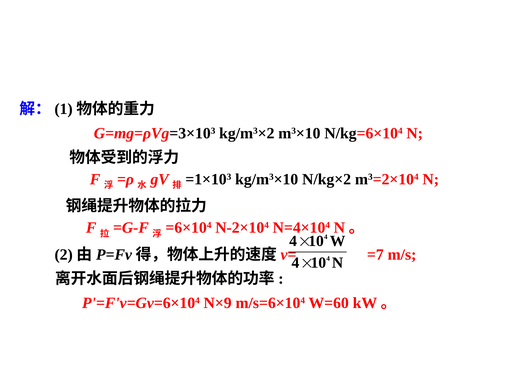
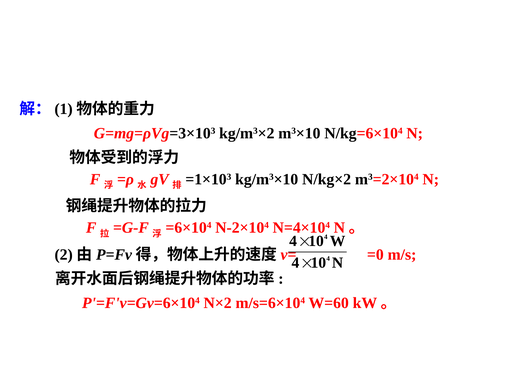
=7: =7 -> =0
N×9: N×9 -> N×2
